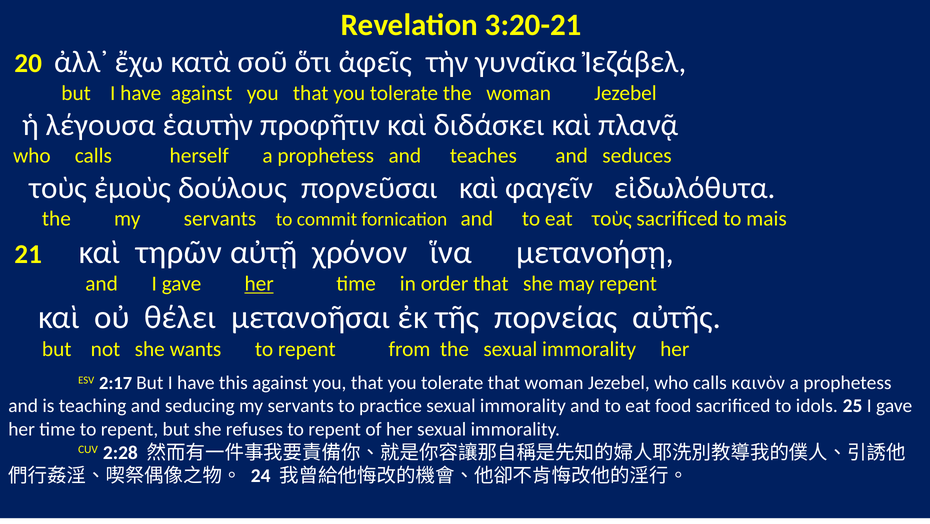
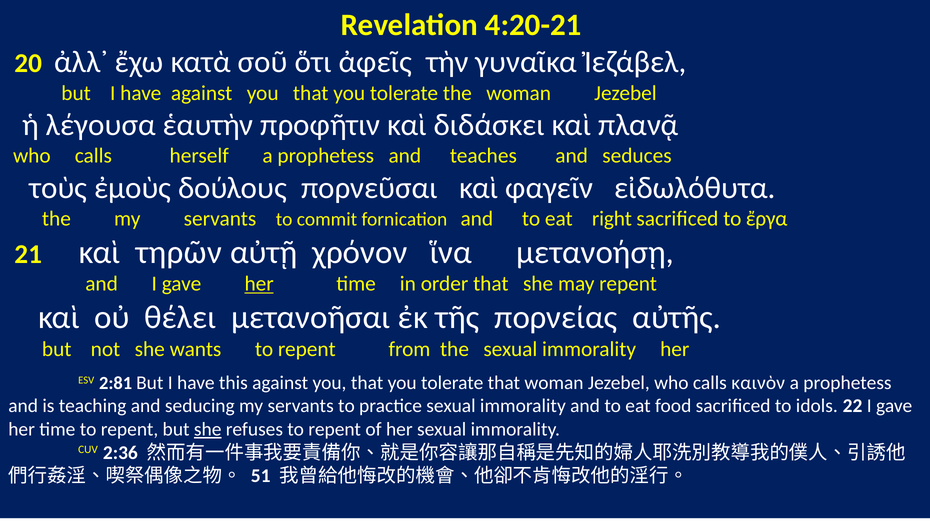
3:20-21: 3:20-21 -> 4:20-21
eat τοὺς: τοὺς -> right
mais: mais -> ἔργα
2:17: 2:17 -> 2:81
25: 25 -> 22
she at (208, 430) underline: none -> present
2:28: 2:28 -> 2:36
24: 24 -> 51
